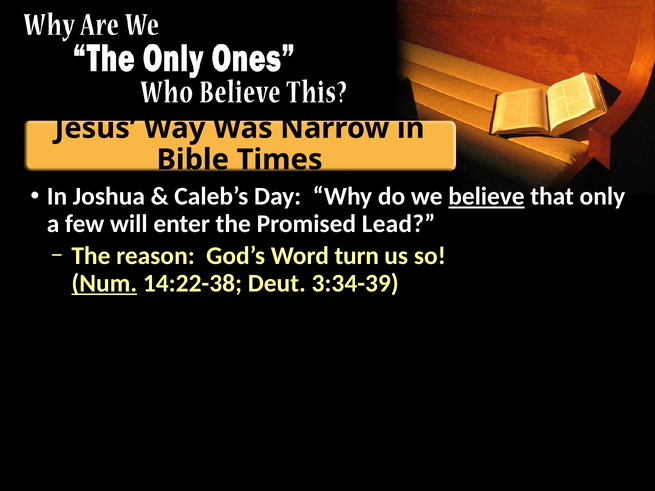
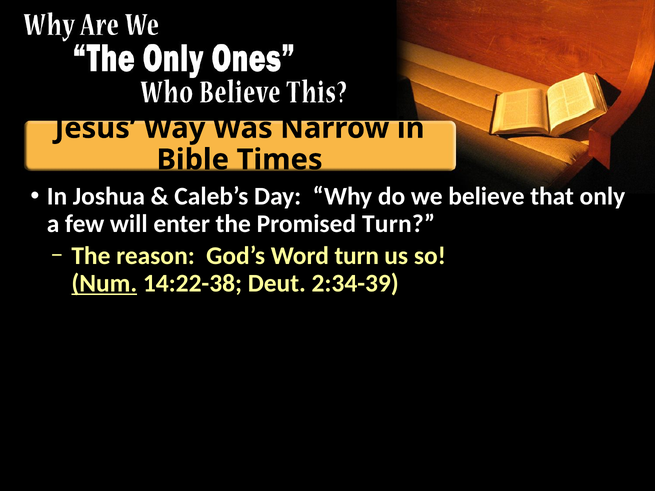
believe underline: present -> none
Promised Lead: Lead -> Turn
3:34-39: 3:34-39 -> 2:34-39
